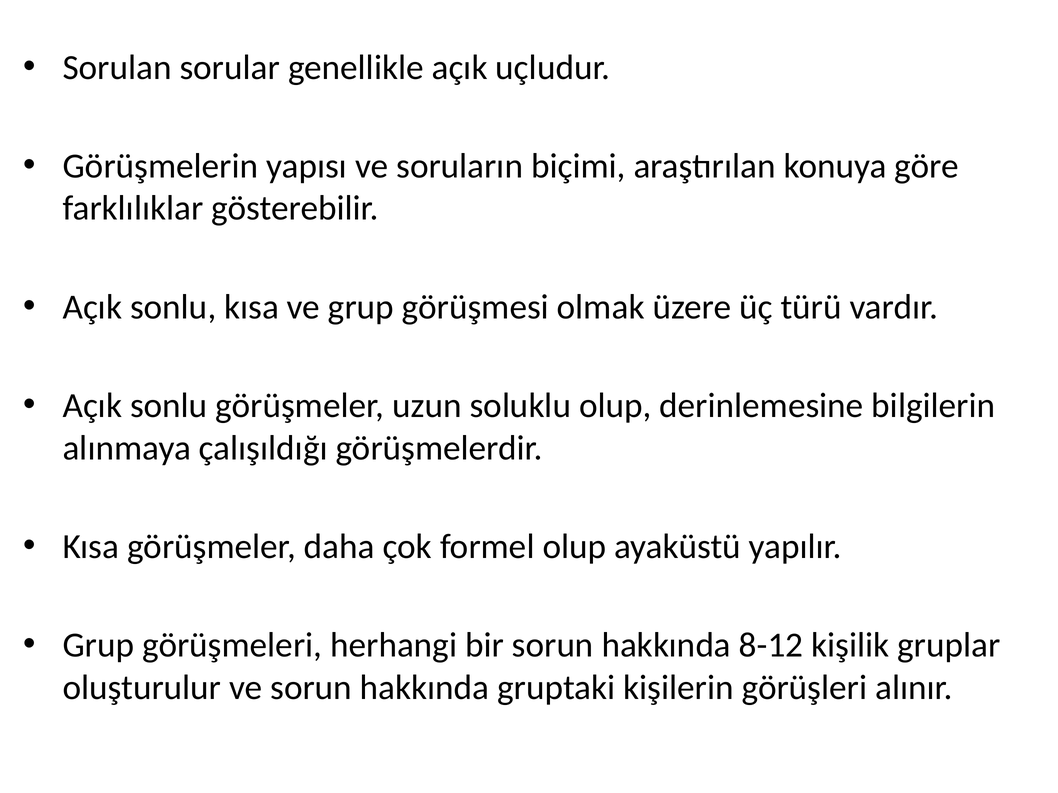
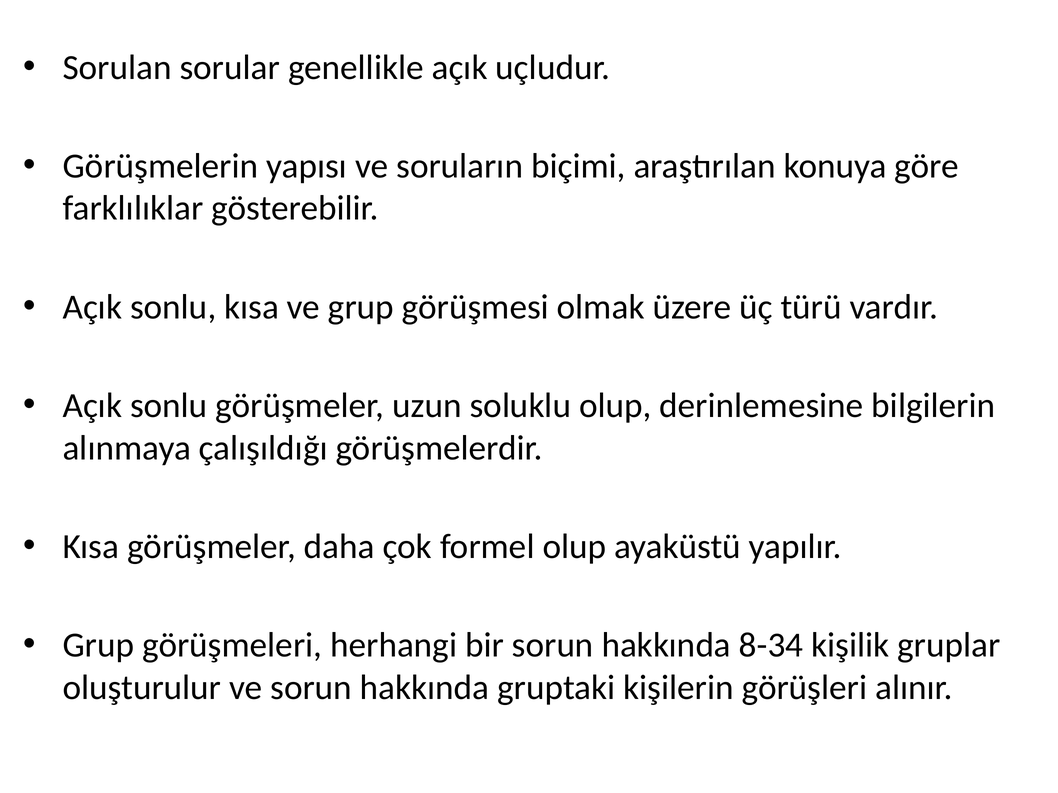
8-12: 8-12 -> 8-34
